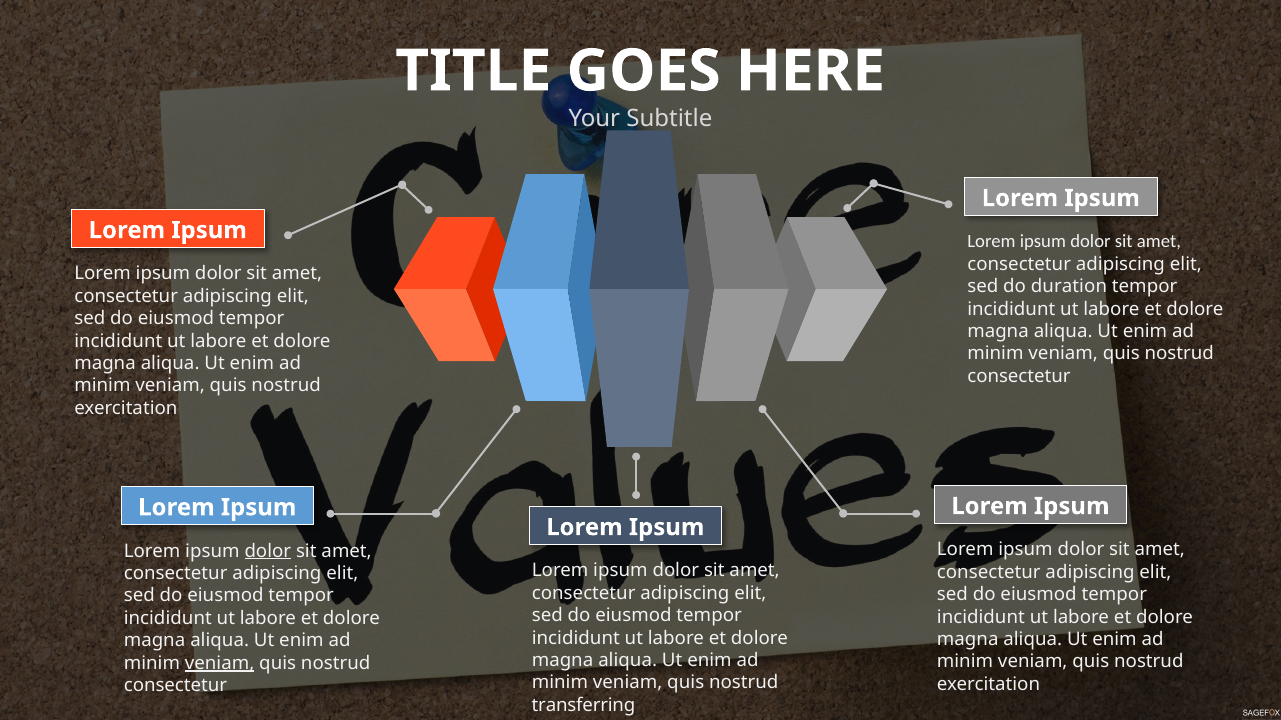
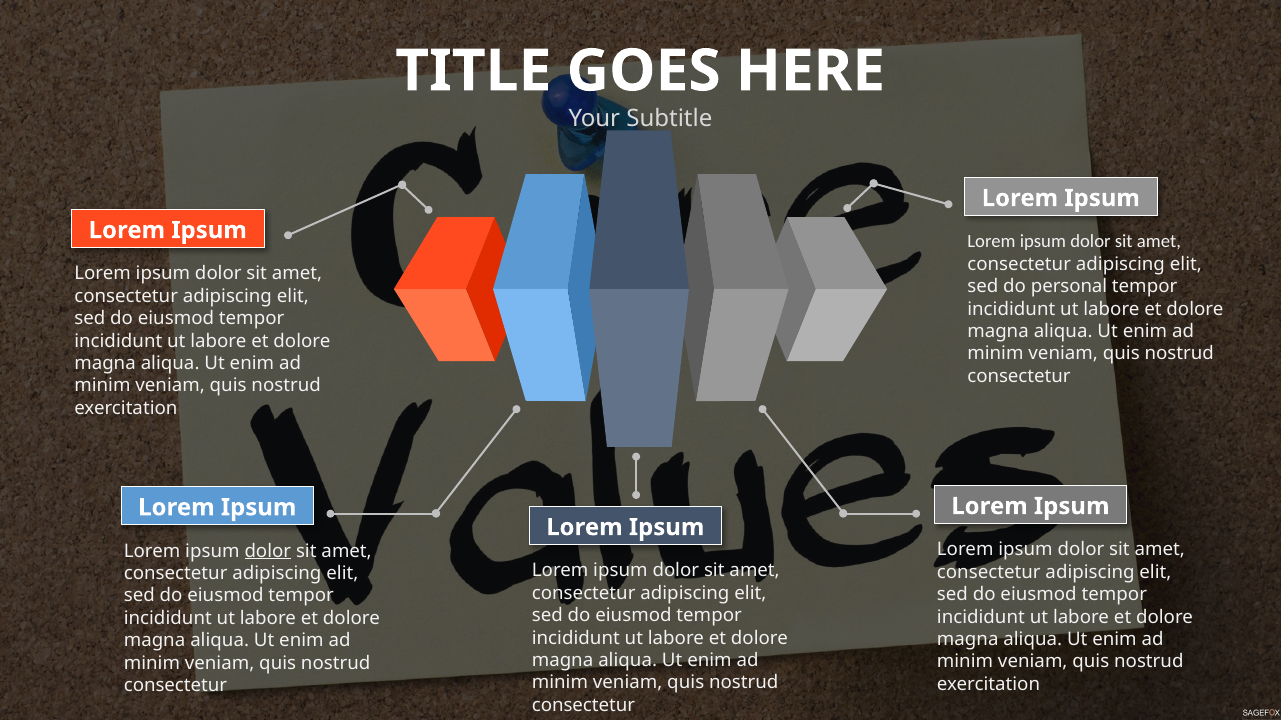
duration: duration -> personal
veniam at (220, 663) underline: present -> none
transferring at (584, 706): transferring -> consectetur
